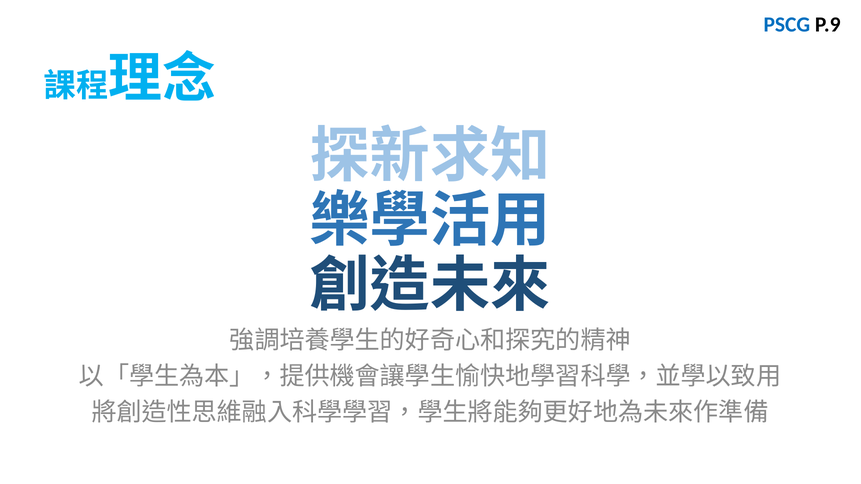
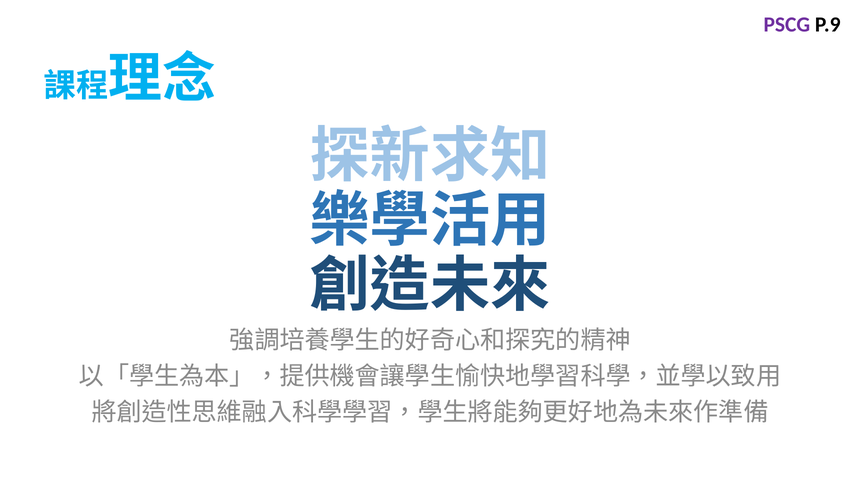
PSCG colour: blue -> purple
